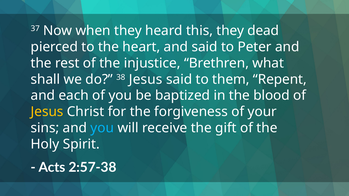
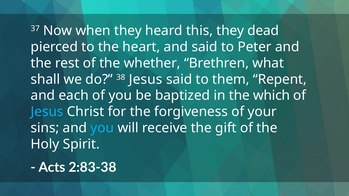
injustice: injustice -> whether
blood: blood -> which
Jesus at (47, 112) colour: yellow -> light blue
2:57-38: 2:57-38 -> 2:83-38
